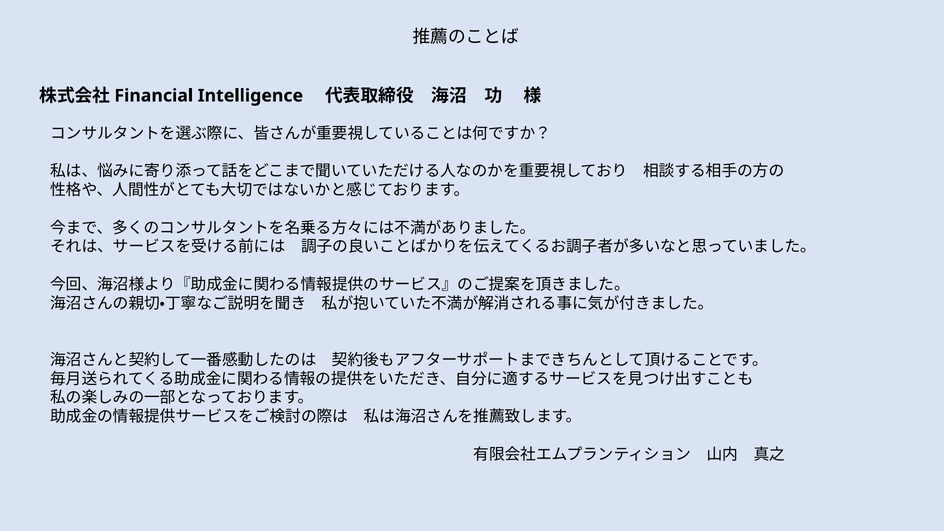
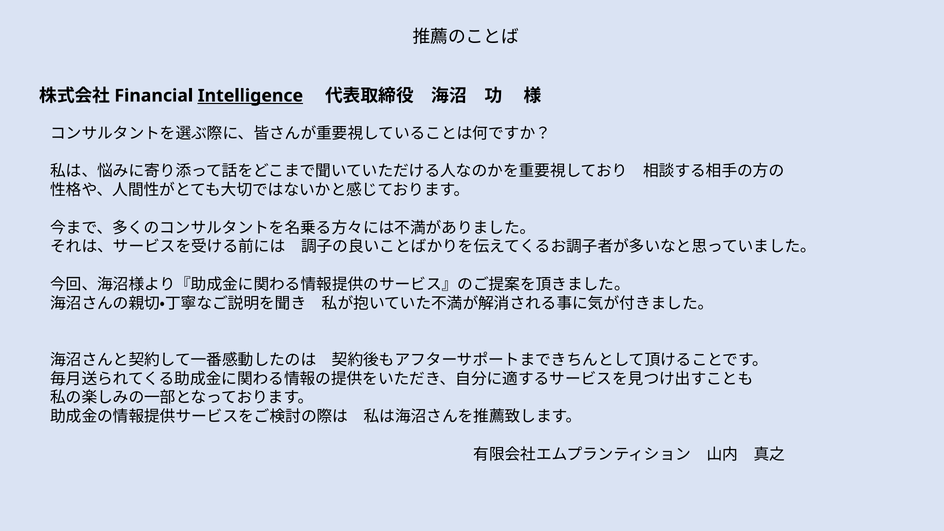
Intelligence underline: none -> present
